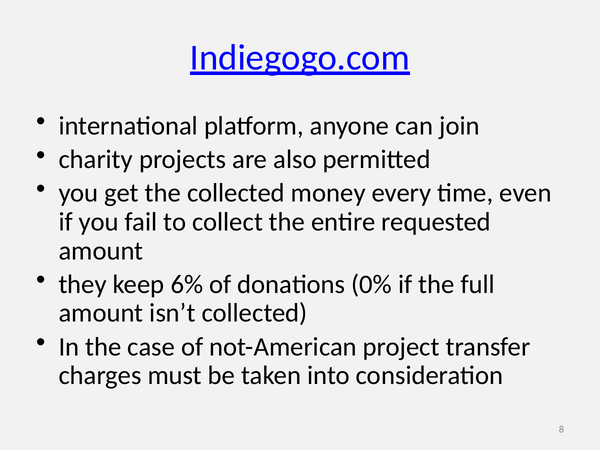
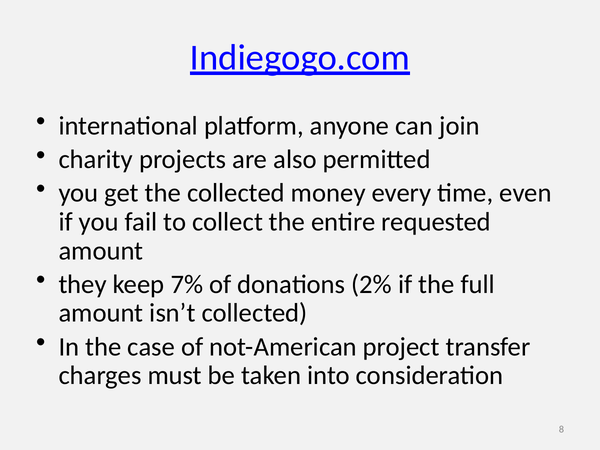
6%: 6% -> 7%
0%: 0% -> 2%
